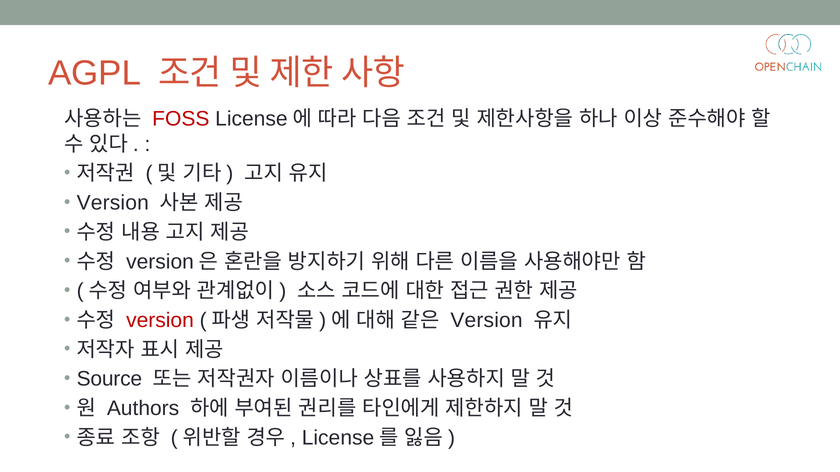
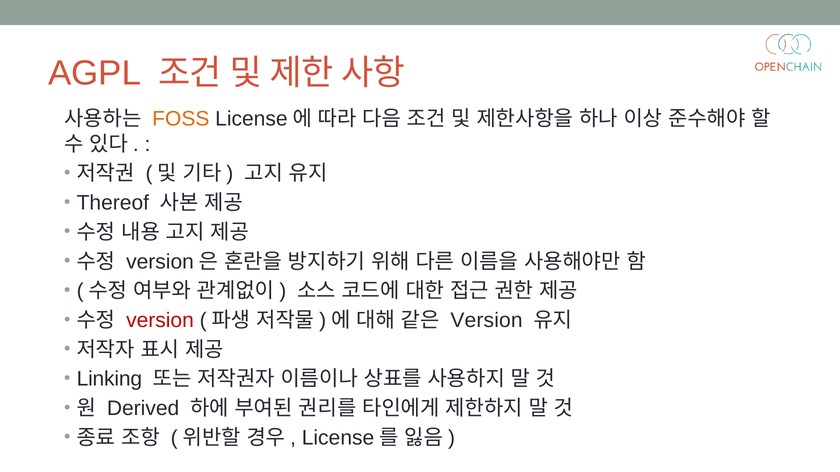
FOSS colour: red -> orange
Version at (113, 203): Version -> Thereof
Source: Source -> Linking
Authors: Authors -> Derived
